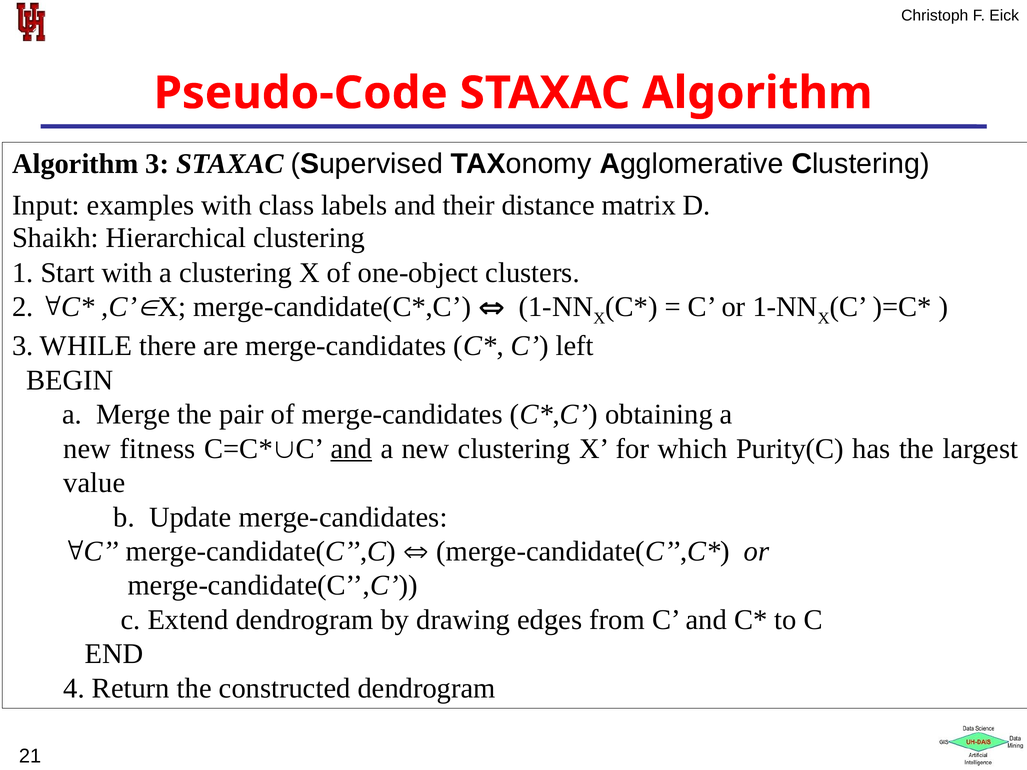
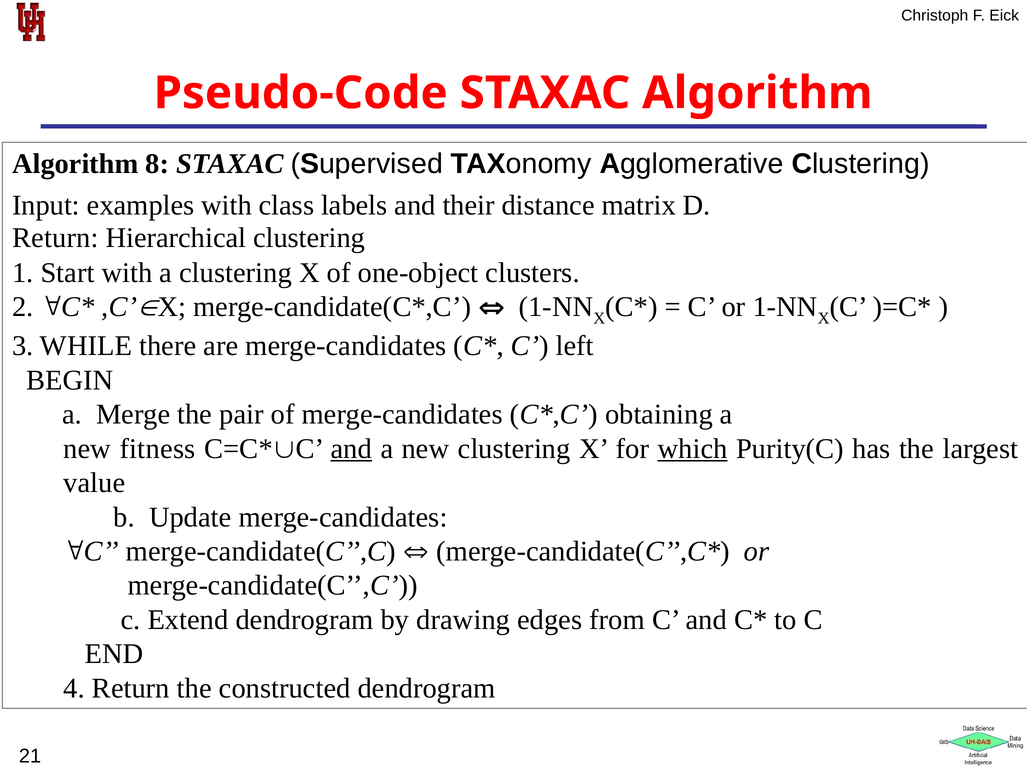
Algorithm 3: 3 -> 8
Shaikh at (56, 238): Shaikh -> Return
which underline: none -> present
